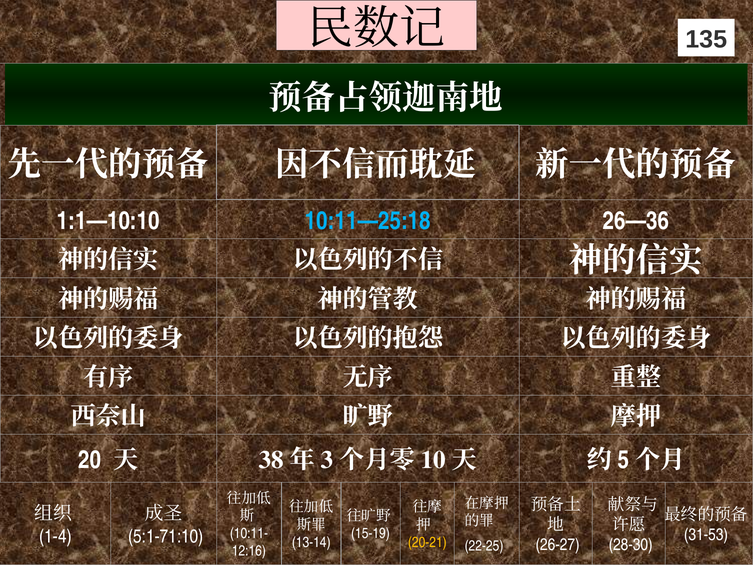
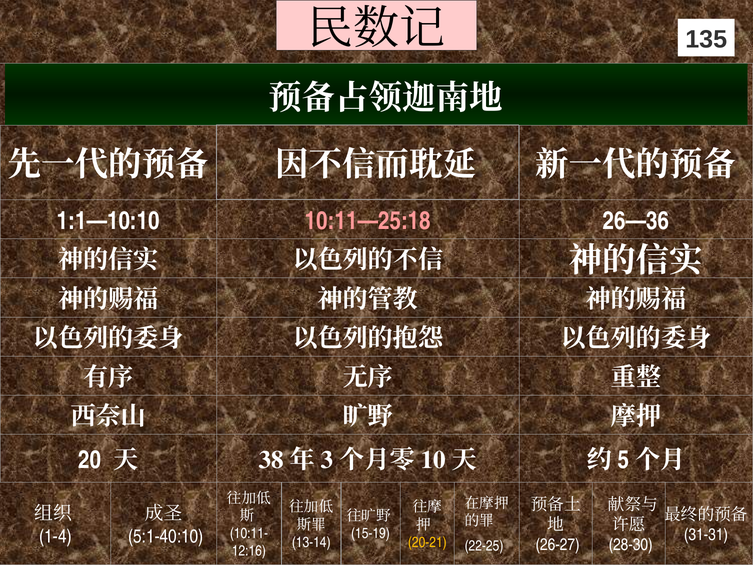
10:11—25:18 colour: light blue -> pink
31-53: 31-53 -> 31-31
5:1-71:10: 5:1-71:10 -> 5:1-40:10
